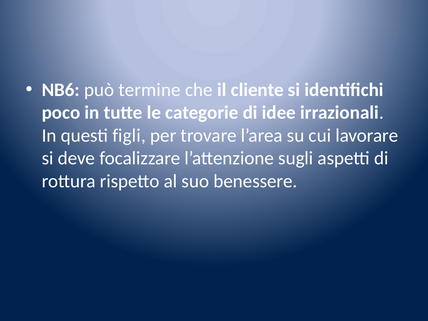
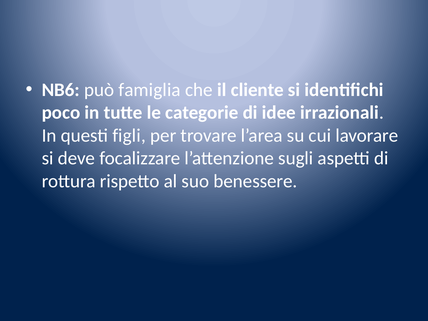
termine: termine -> famiglia
